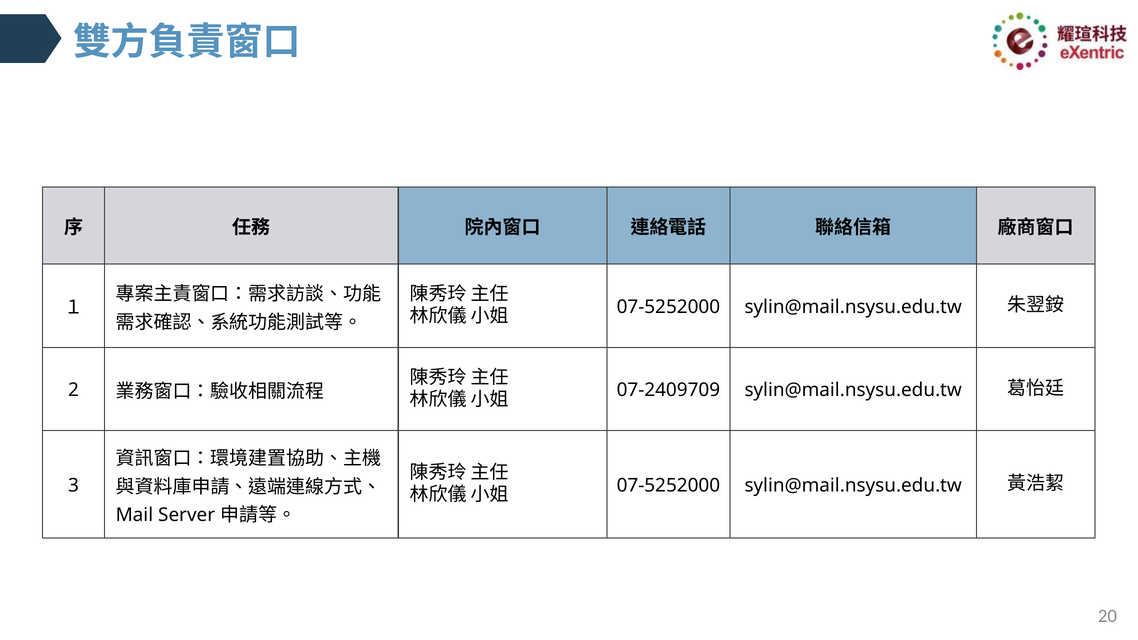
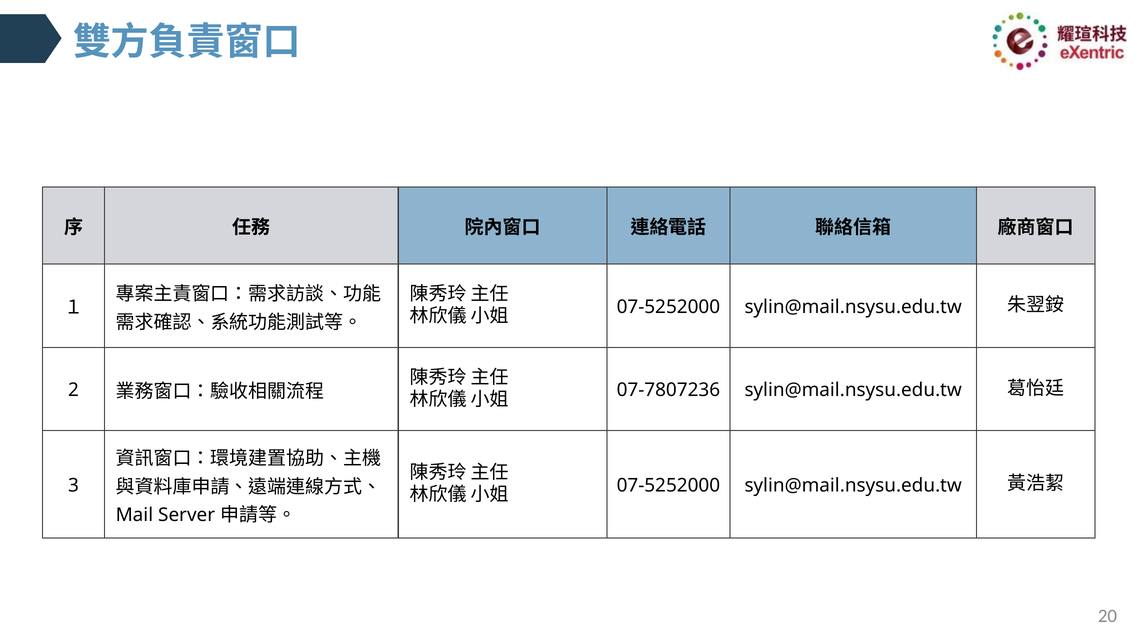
07-2409709: 07-2409709 -> 07-7807236
